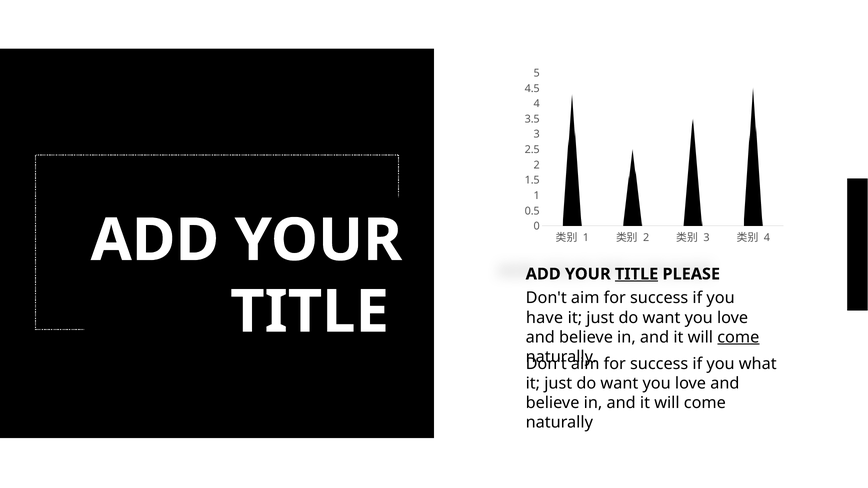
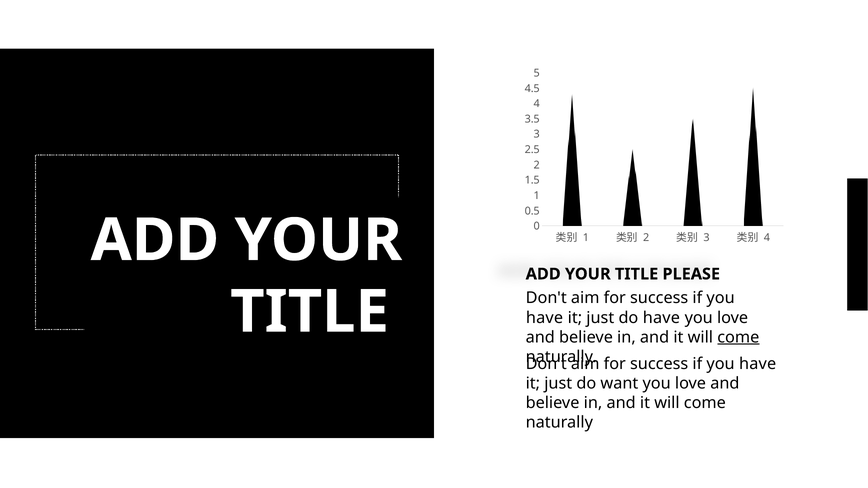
TITLE at (637, 274) underline: present -> none
want at (661, 318): want -> have
what at (758, 364): what -> have
